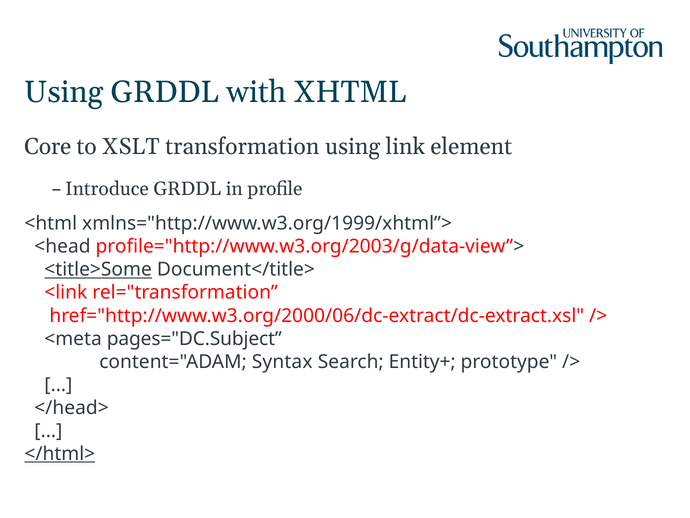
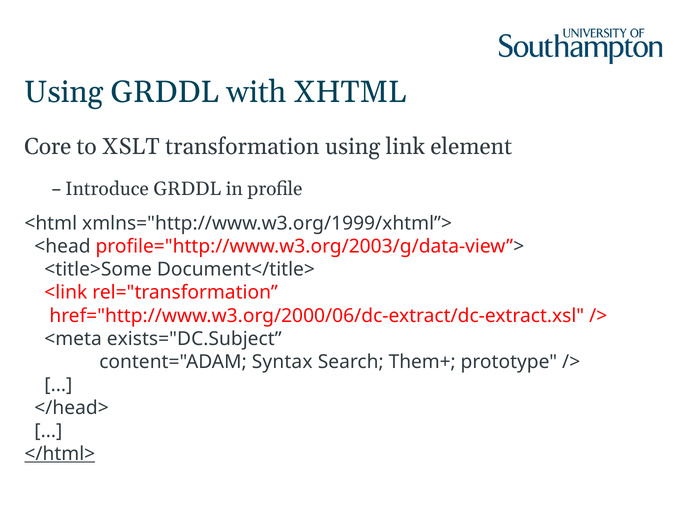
<title>Some underline: present -> none
pages="DC.Subject: pages="DC.Subject -> exists="DC.Subject
Entity+: Entity+ -> Them+
